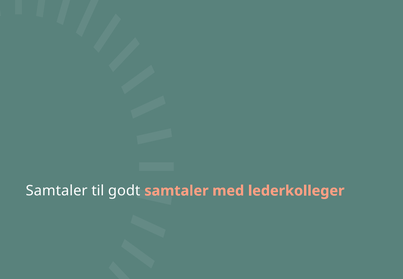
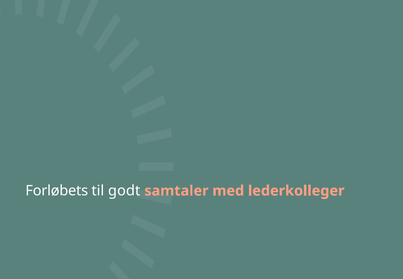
Samtaler at (57, 191): Samtaler -> Forløbets
